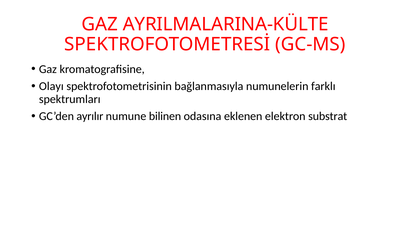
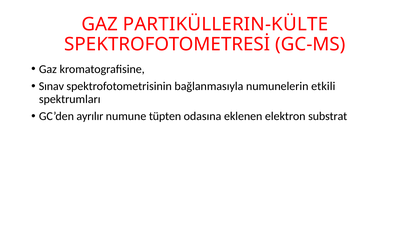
AYRILMALARINA-KÜLTE: AYRILMALARINA-KÜLTE -> PARTIKÜLLERIN-KÜLTE
Olayı: Olayı -> Sınav
farklı: farklı -> etkili
bilinen: bilinen -> tüpten
